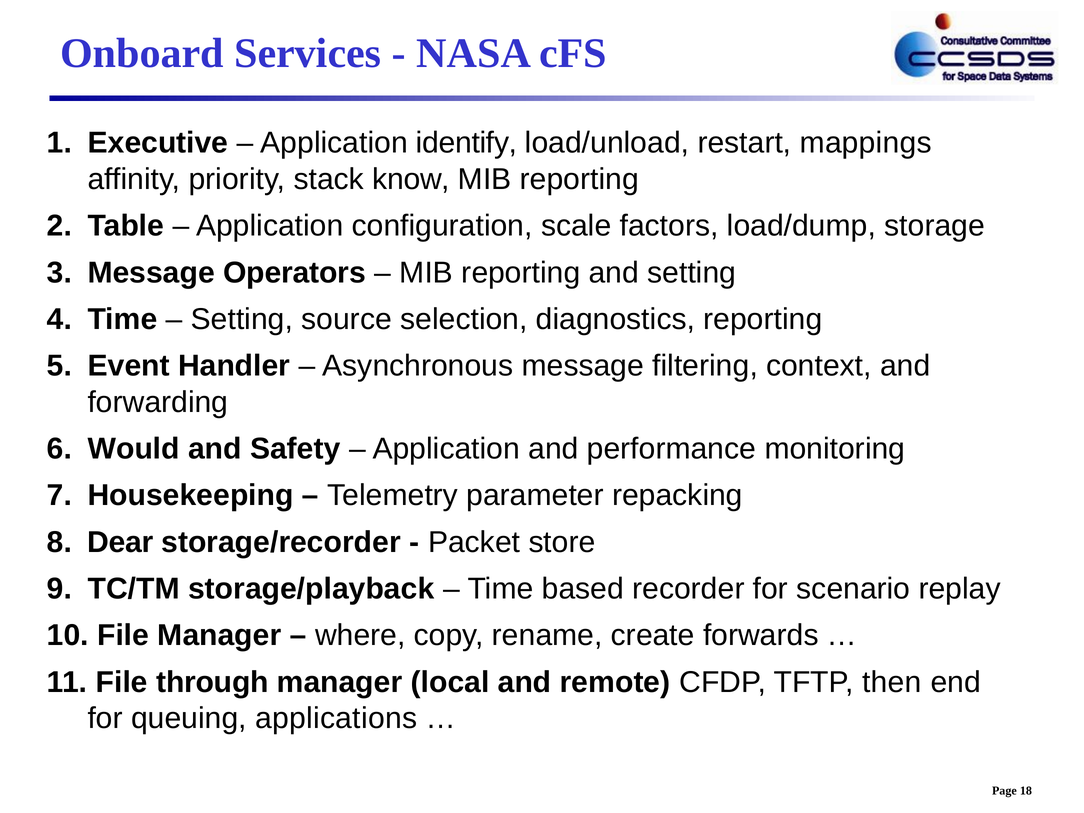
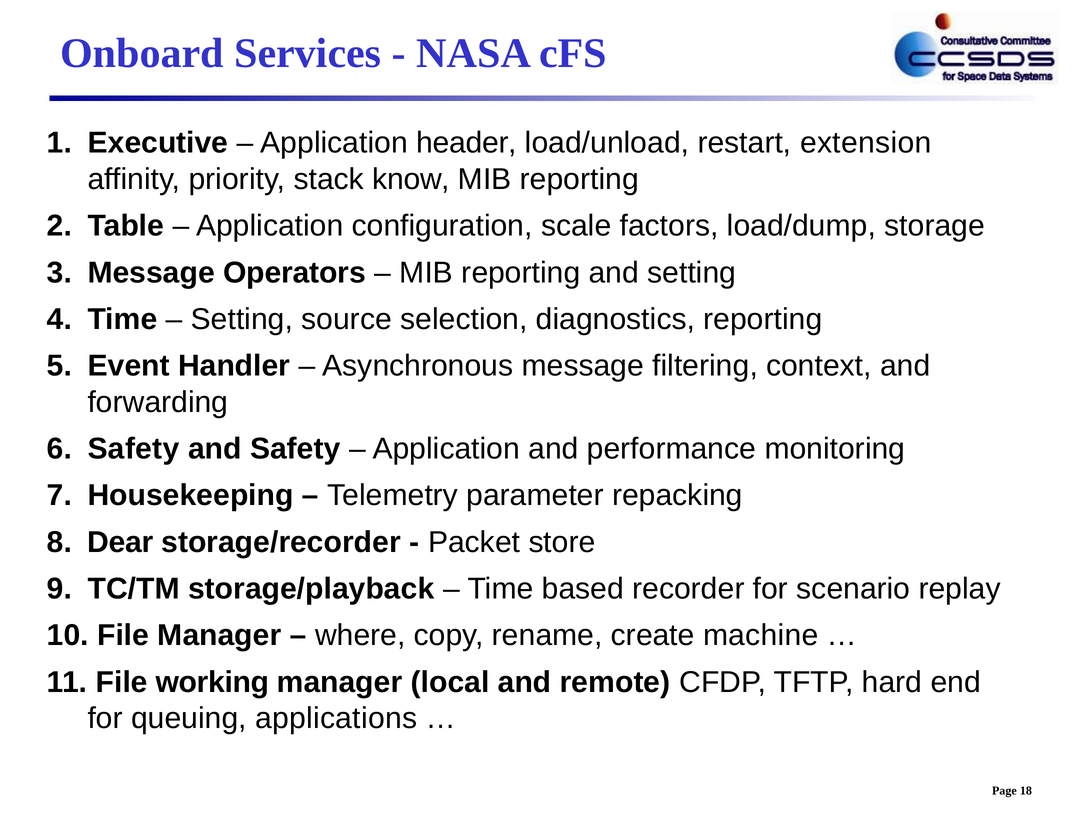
identify: identify -> header
mappings: mappings -> extension
Would at (134, 449): Would -> Safety
forwards: forwards -> machine
through: through -> working
then: then -> hard
